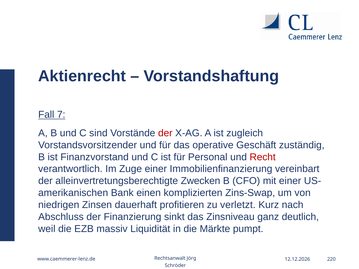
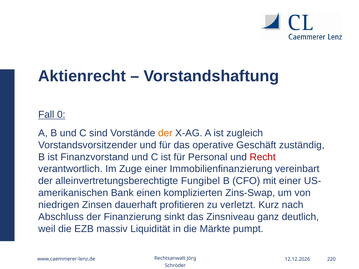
7: 7 -> 0
der at (165, 133) colour: red -> orange
Zwecken: Zwecken -> Fungibel
